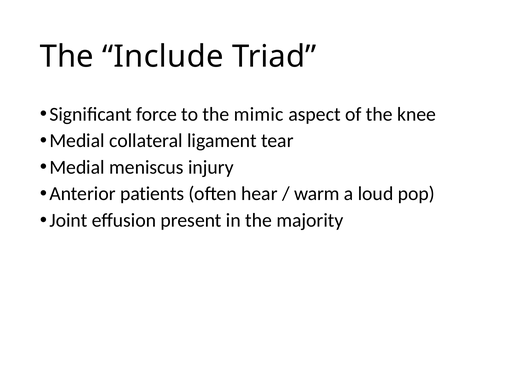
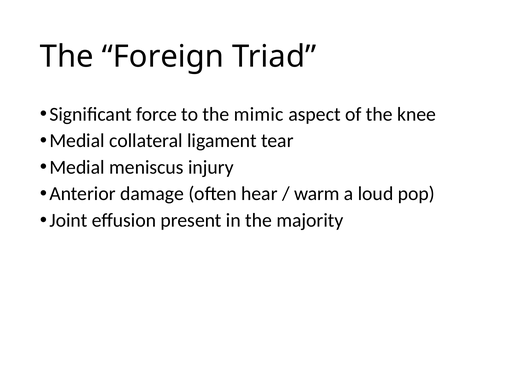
Include: Include -> Foreign
patients: patients -> damage
